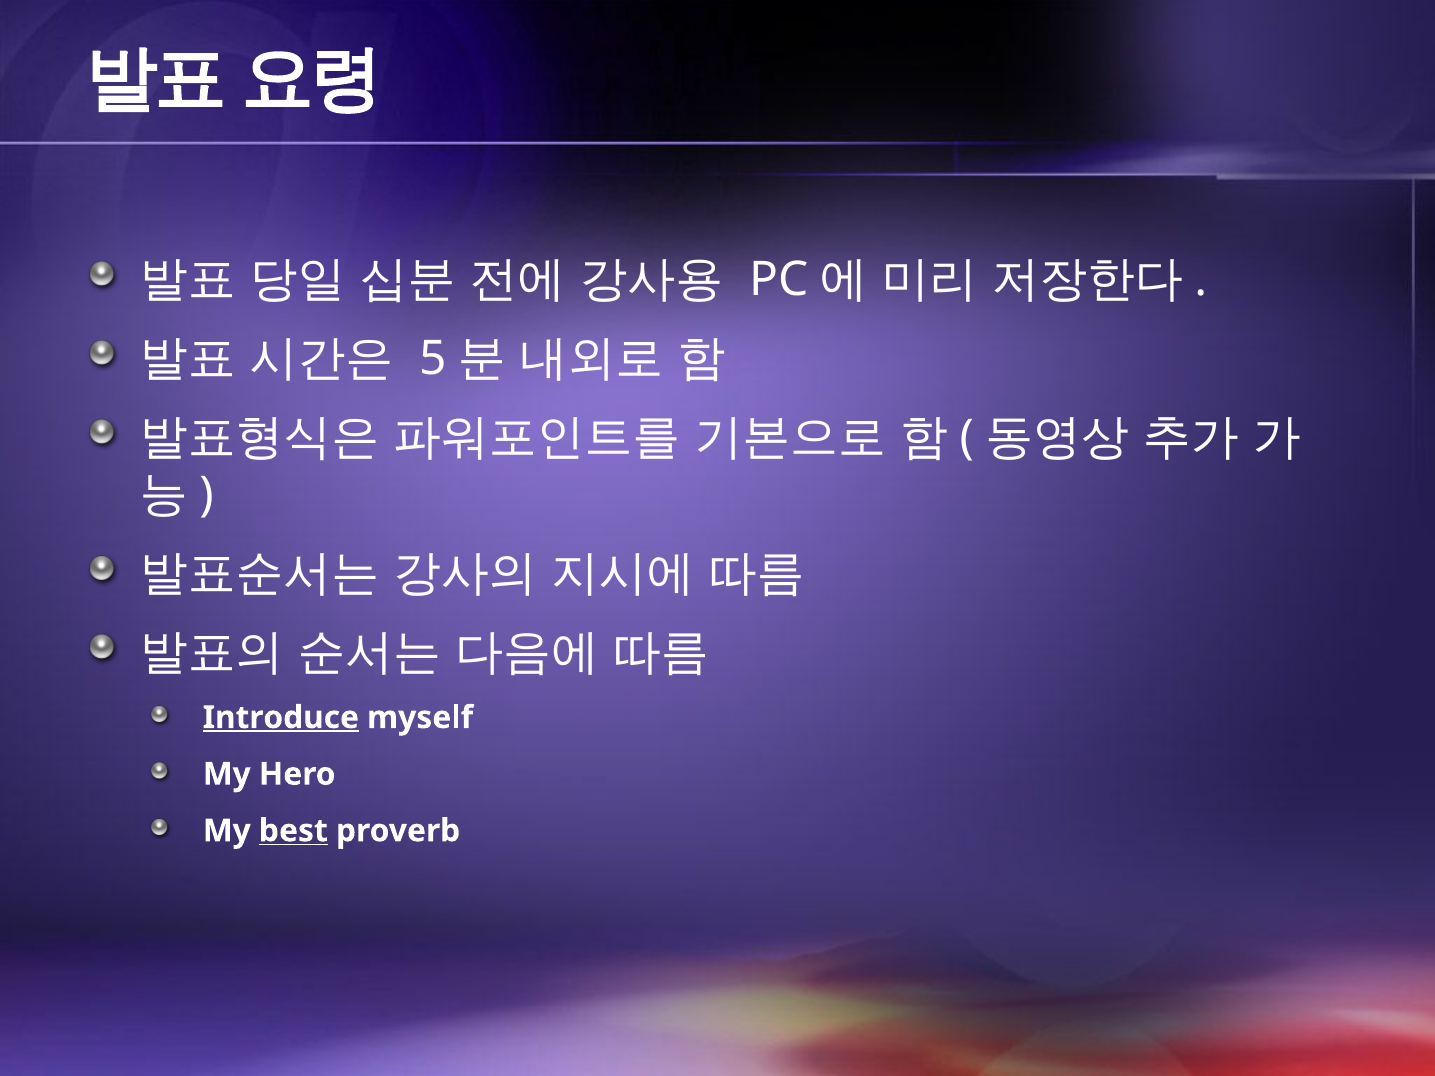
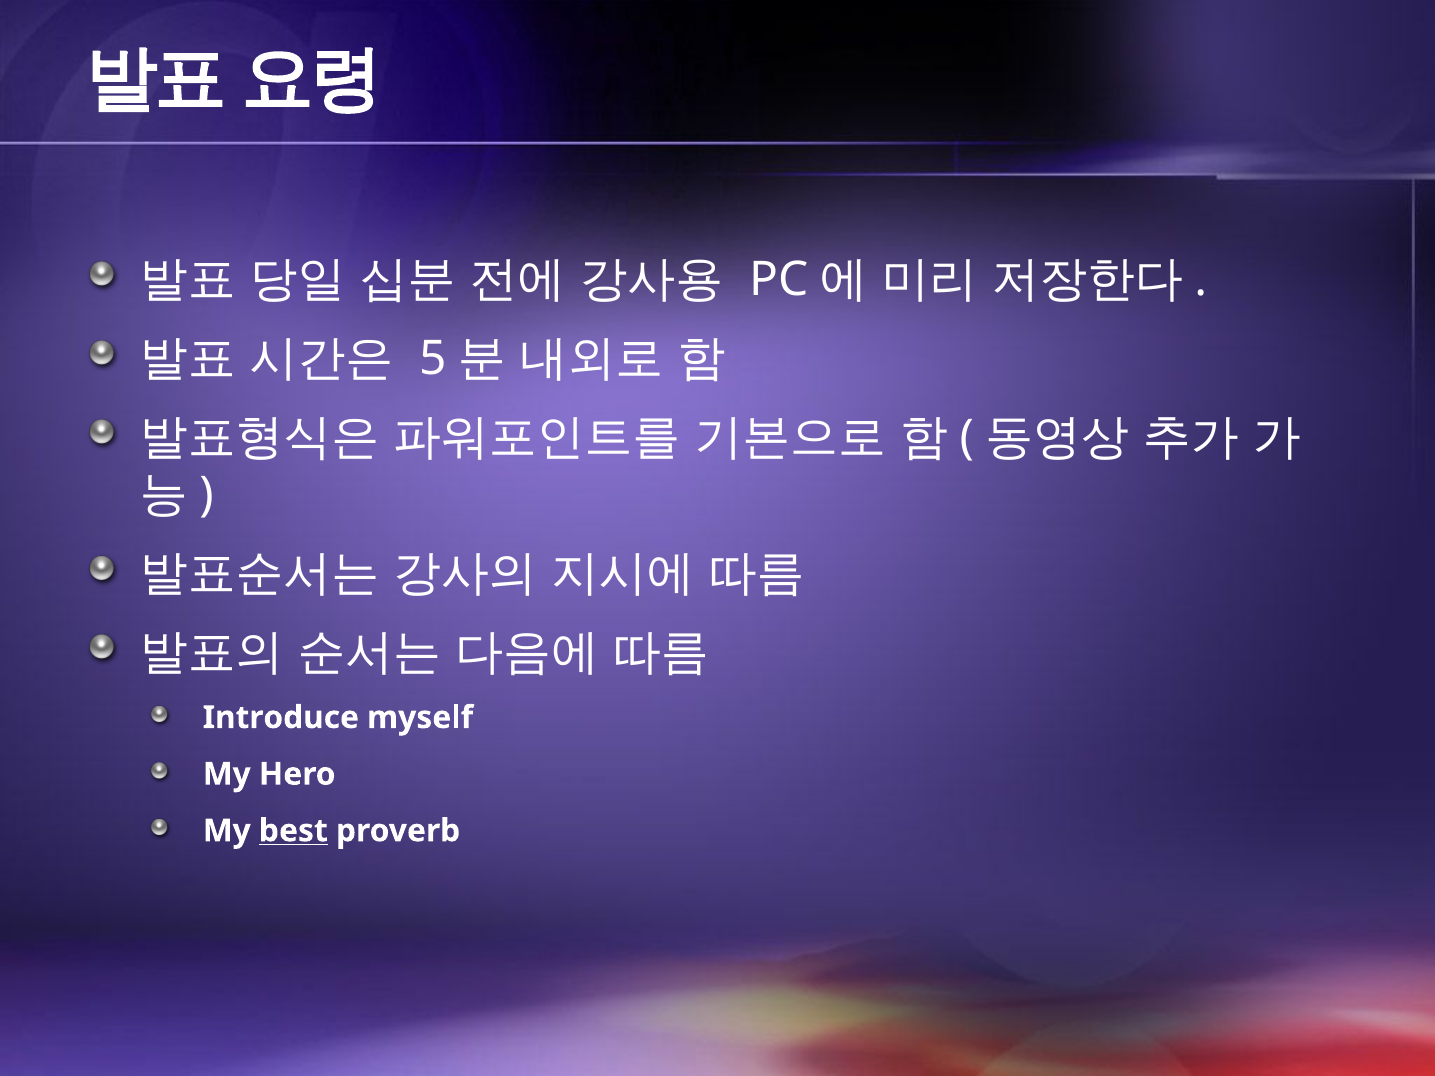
Introduce underline: present -> none
